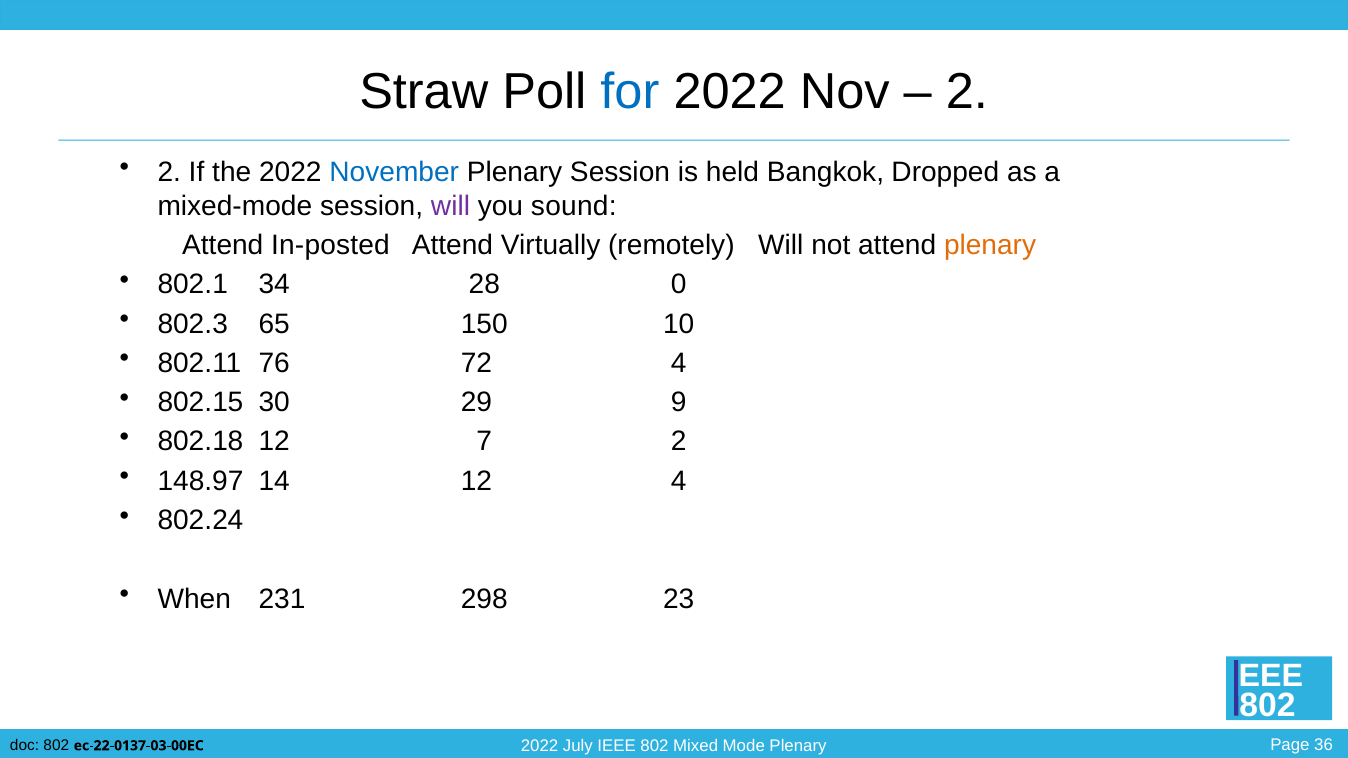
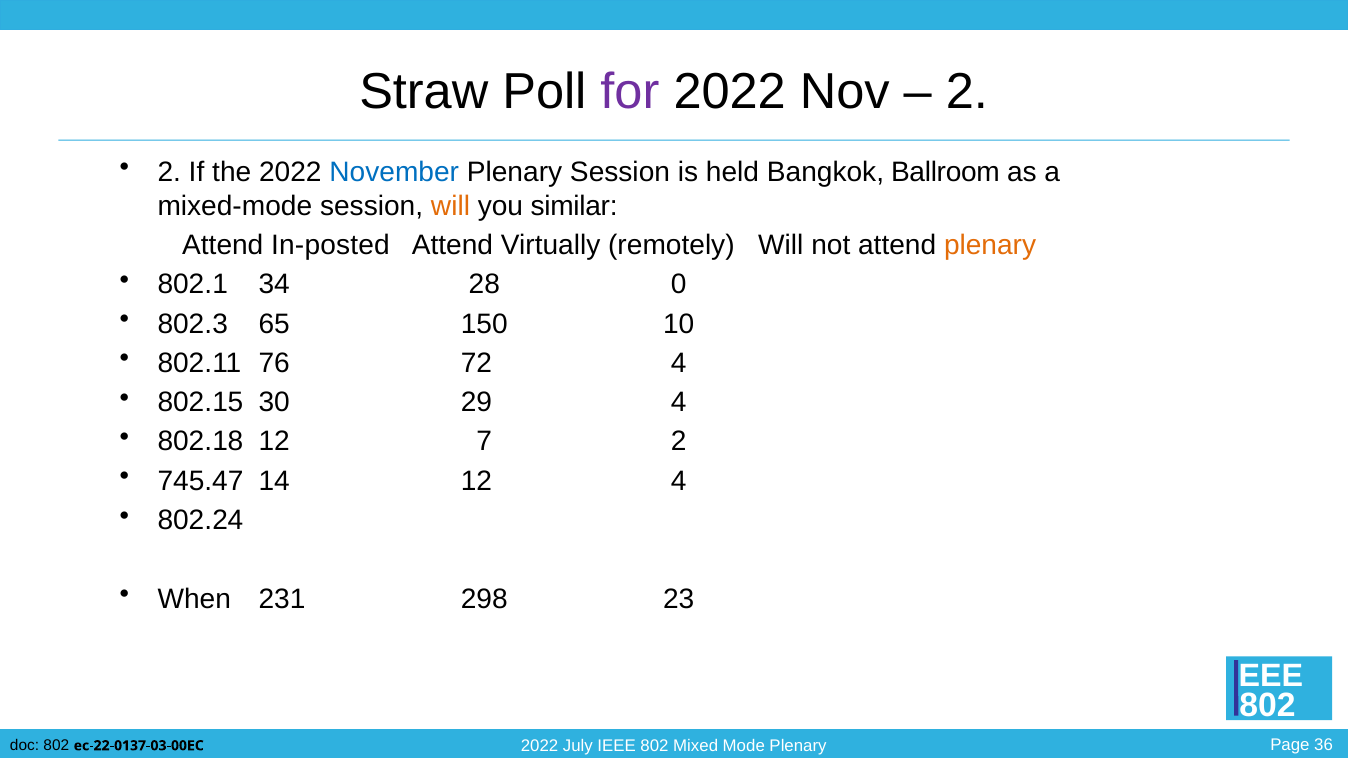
for colour: blue -> purple
Dropped: Dropped -> Ballroom
will at (451, 206) colour: purple -> orange
sound: sound -> similar
29 9: 9 -> 4
148.97: 148.97 -> 745.47
